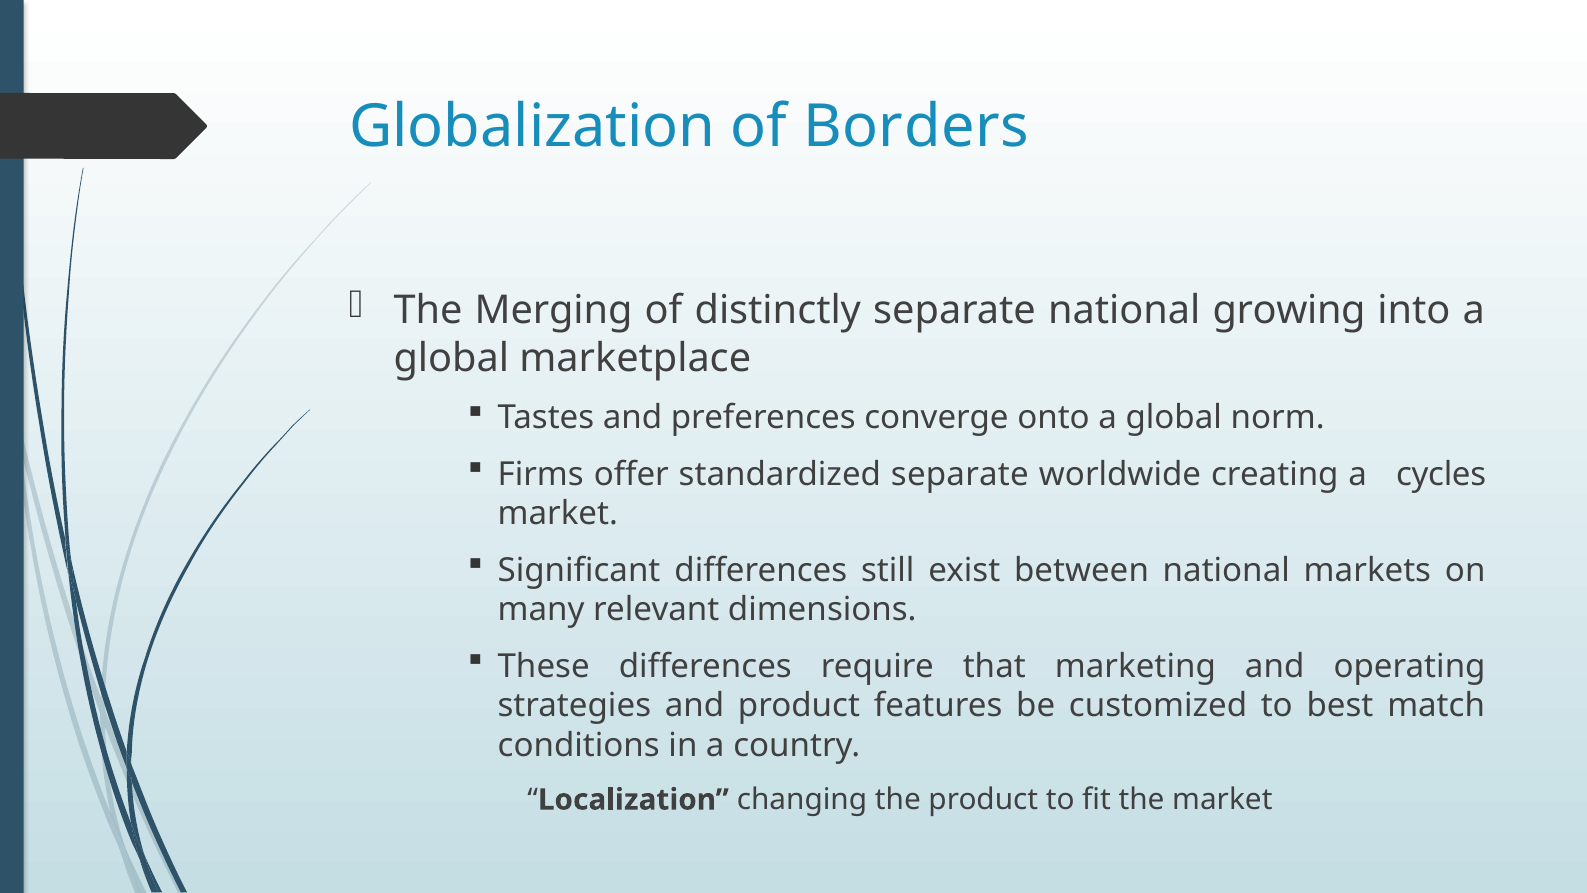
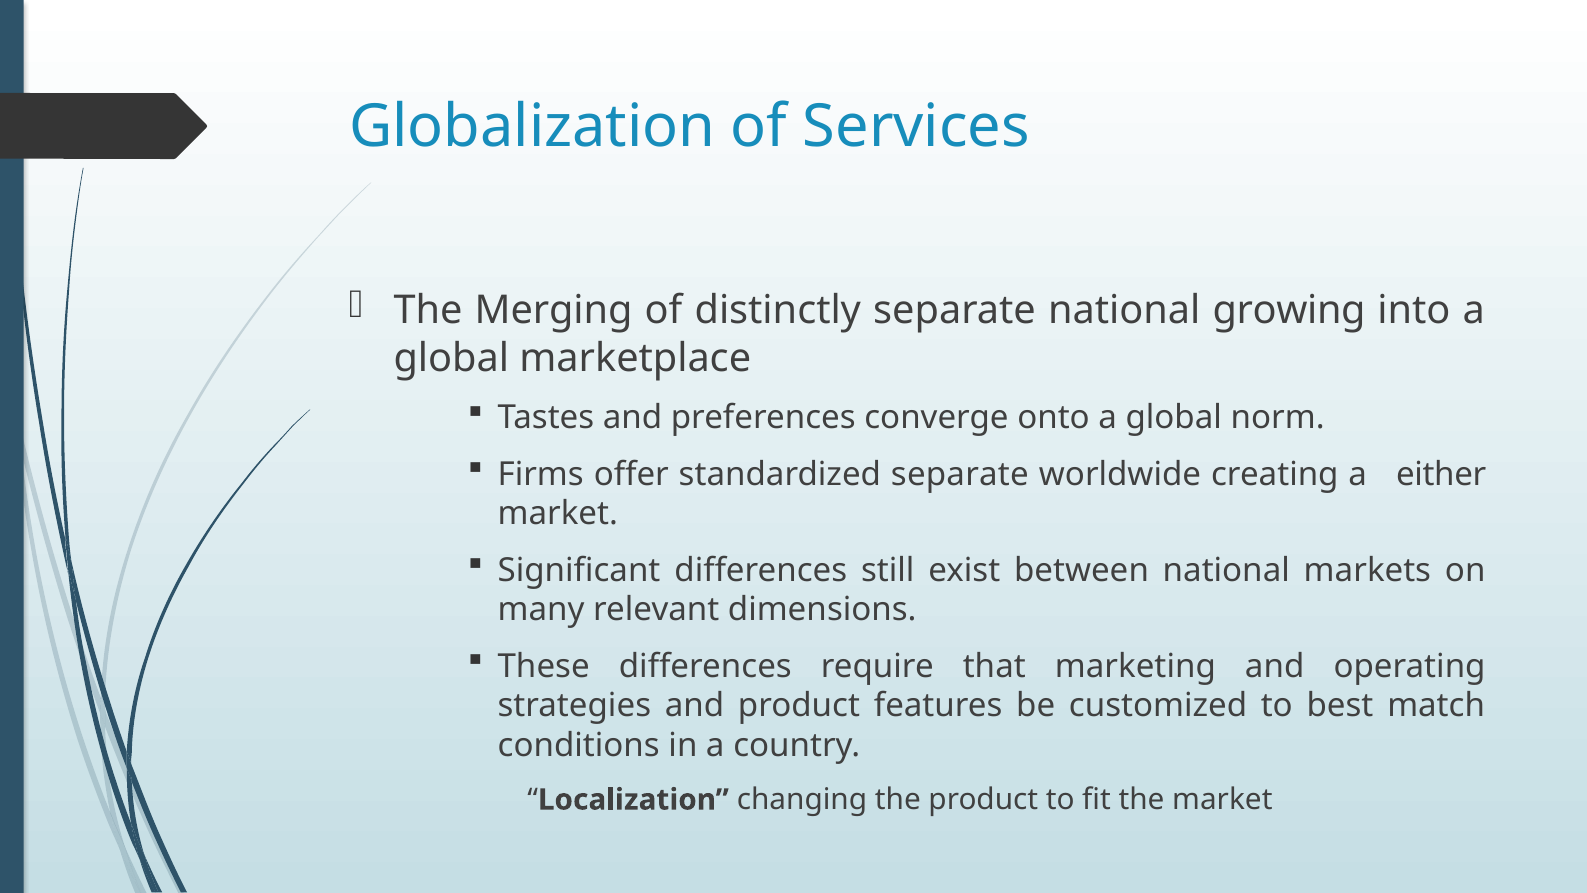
Borders: Borders -> Services
cycles: cycles -> either
